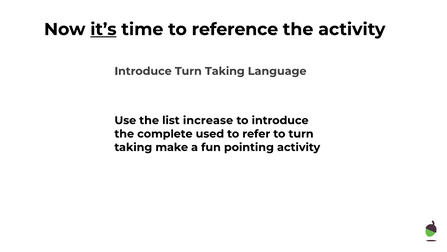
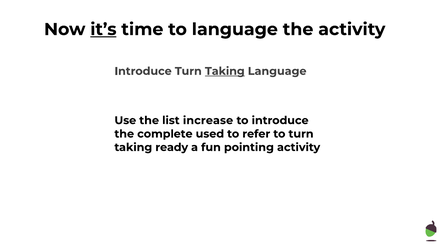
to reference: reference -> language
Taking at (225, 71) underline: none -> present
make: make -> ready
